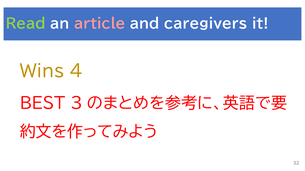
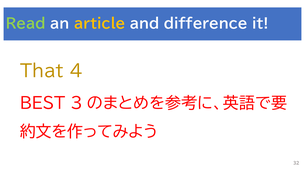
article colour: pink -> yellow
caregivers: caregivers -> difference
Wins: Wins -> That
